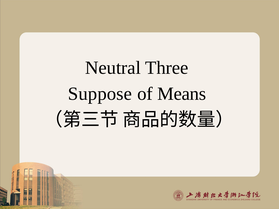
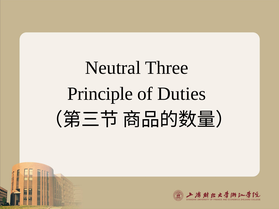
Suppose: Suppose -> Principle
Means: Means -> Duties
